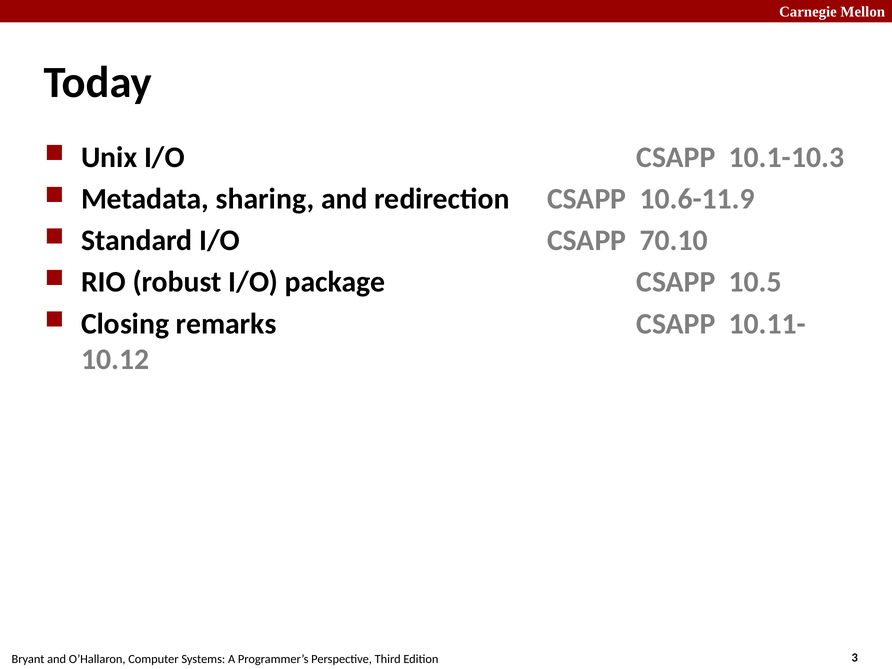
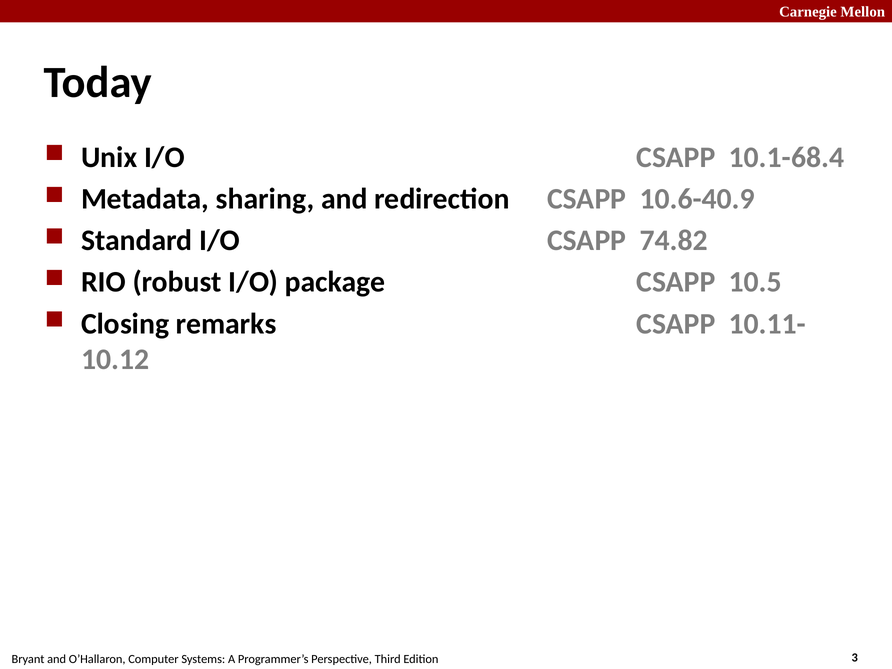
10.1-10.3: 10.1-10.3 -> 10.1-68.4
10.6-11.9: 10.6-11.9 -> 10.6-40.9
70.10: 70.10 -> 74.82
